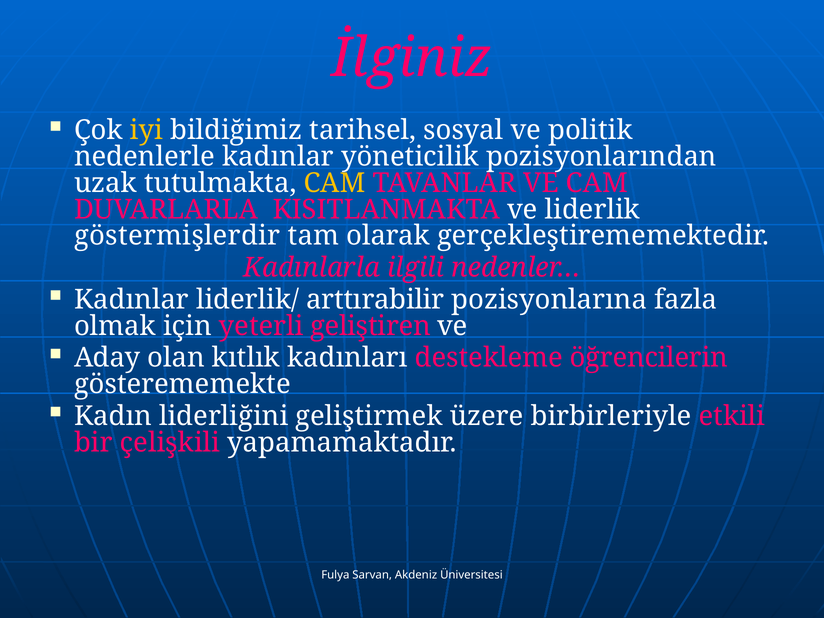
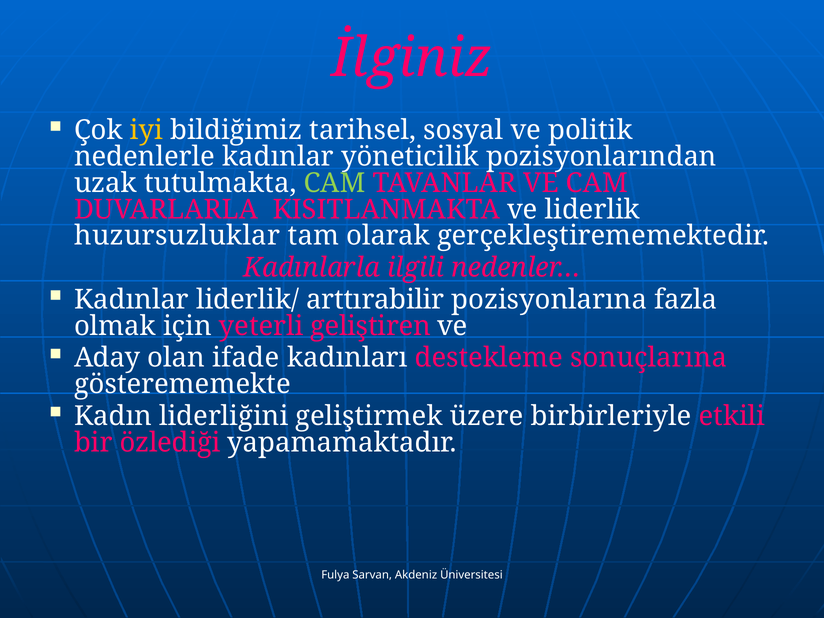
CAM at (334, 183) colour: yellow -> light green
göstermişlerdir: göstermişlerdir -> huzursuzluklar
kıtlık: kıtlık -> ifade
öğrencilerin: öğrencilerin -> sonuçlarına
çelişkili: çelişkili -> özlediği
